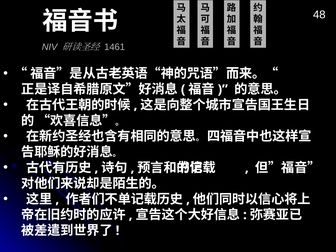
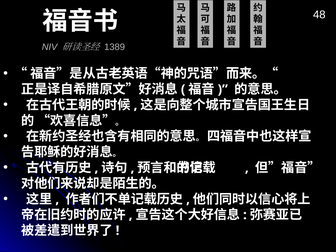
1461: 1461 -> 1389
